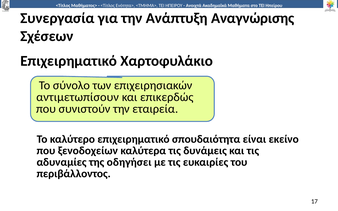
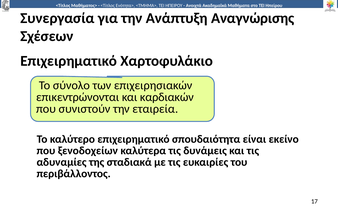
αντιμετωπίσουν: αντιμετωπίσουν -> επικεντρώνονται
επικερδώς: επικερδώς -> καρδιακών
οδηγήσει: οδηγήσει -> σταδιακά
